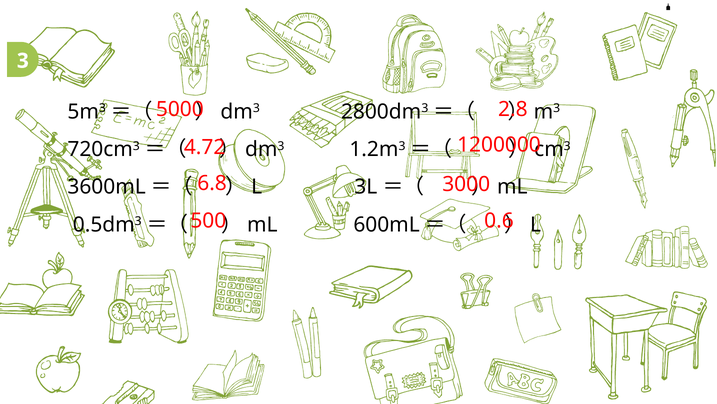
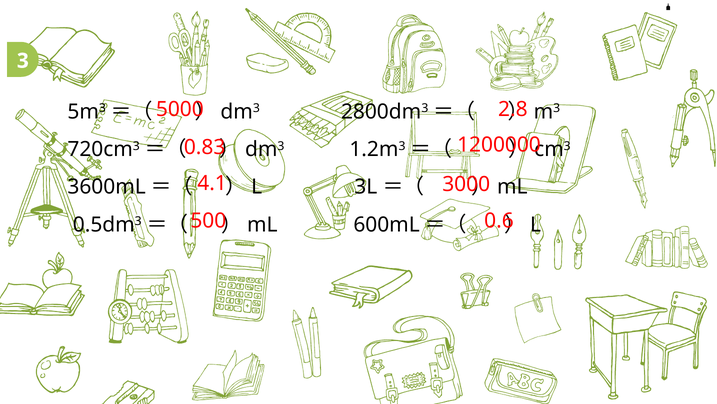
4.72: 4.72 -> 0.83
6.8: 6.8 -> 4.1
